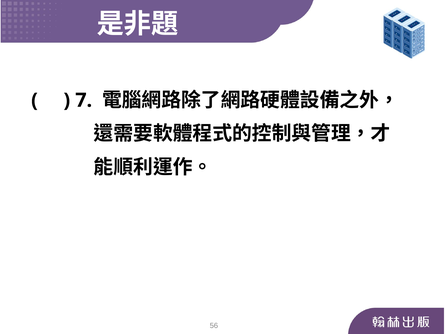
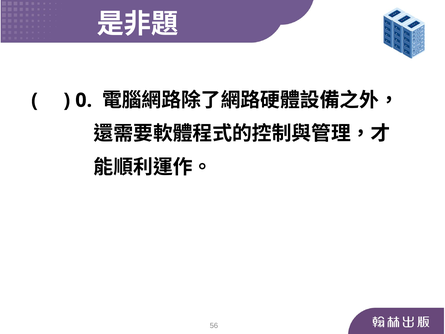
7: 7 -> 0
